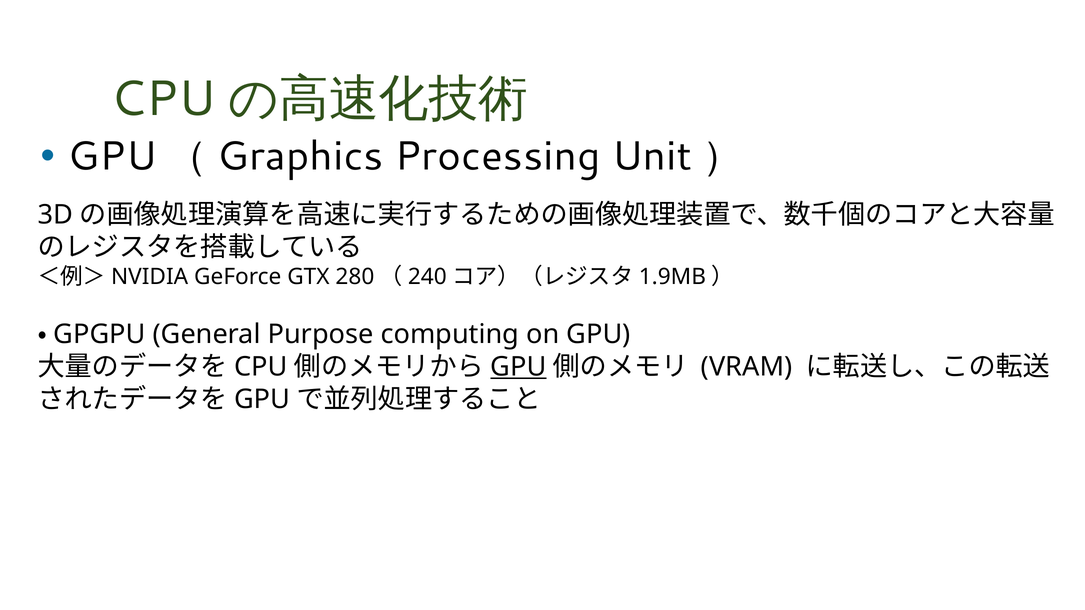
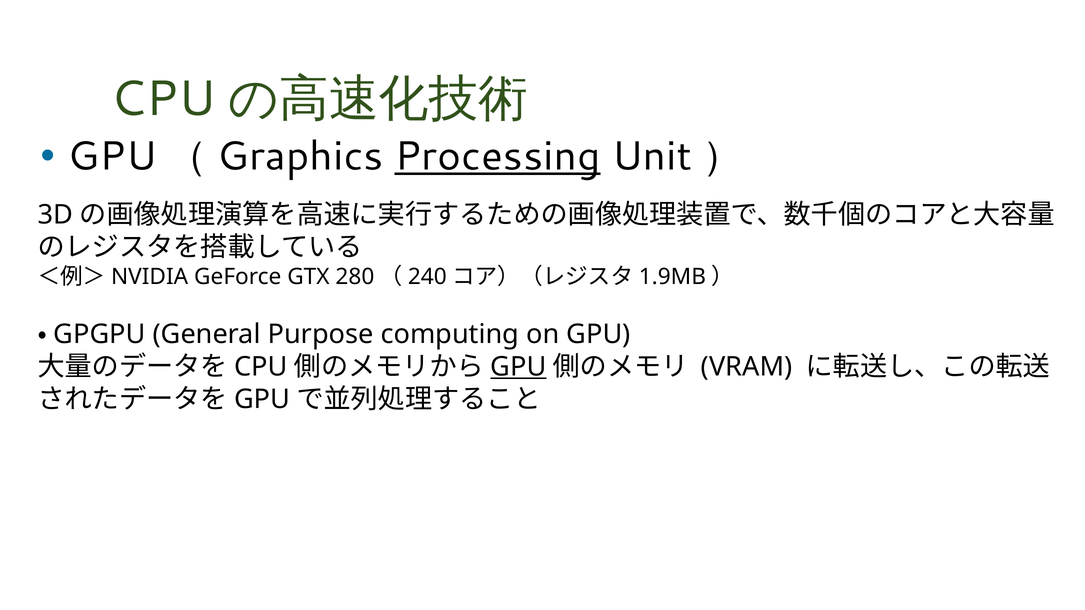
Processing underline: none -> present
